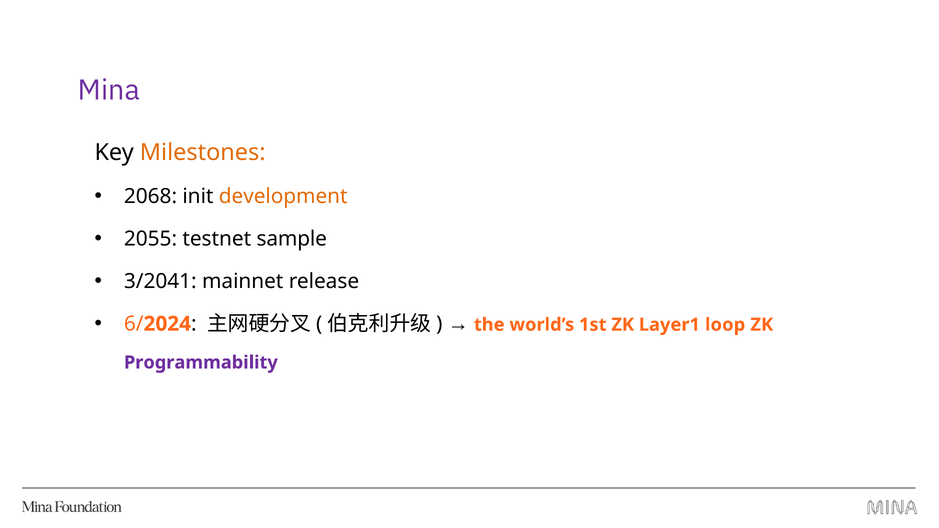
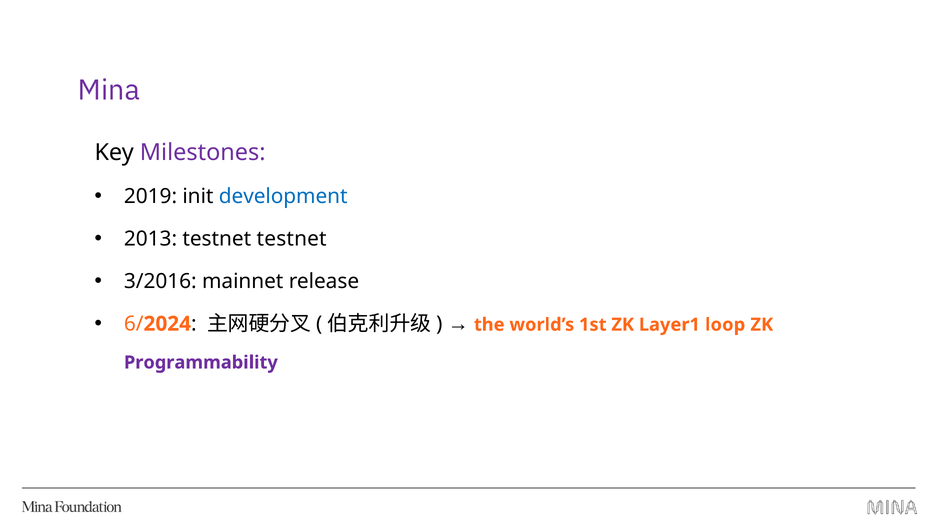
Milestones colour: orange -> purple
2068: 2068 -> 2019
development colour: orange -> blue
2055: 2055 -> 2013
testnet sample: sample -> testnet
3/2041: 3/2041 -> 3/2016
